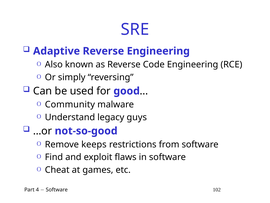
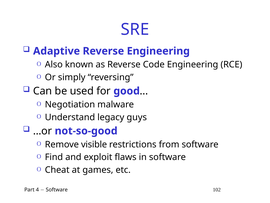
Community: Community -> Negotiation
keeps: keeps -> visible
